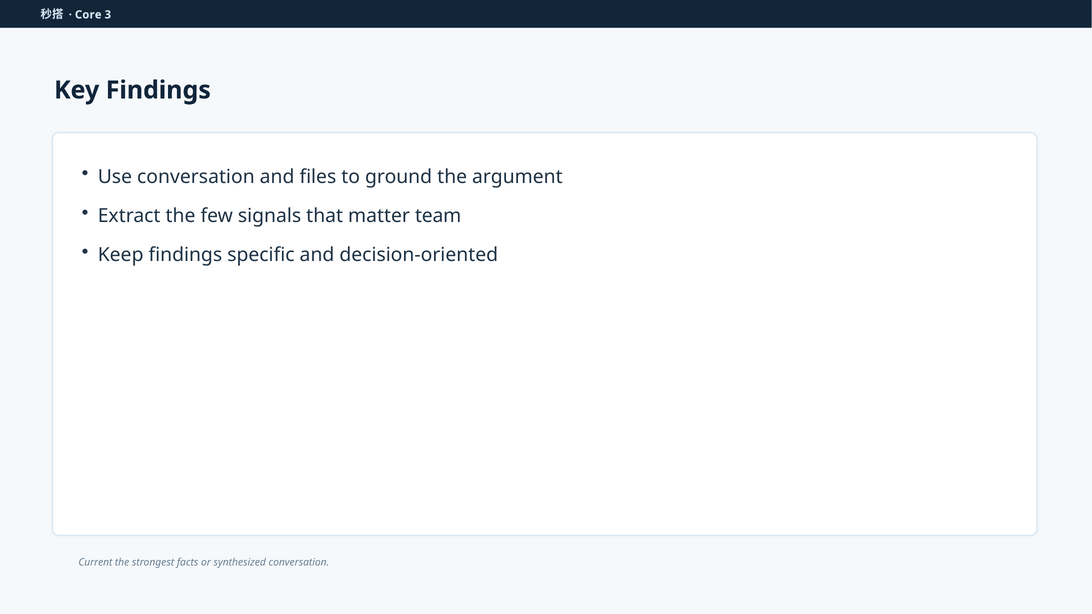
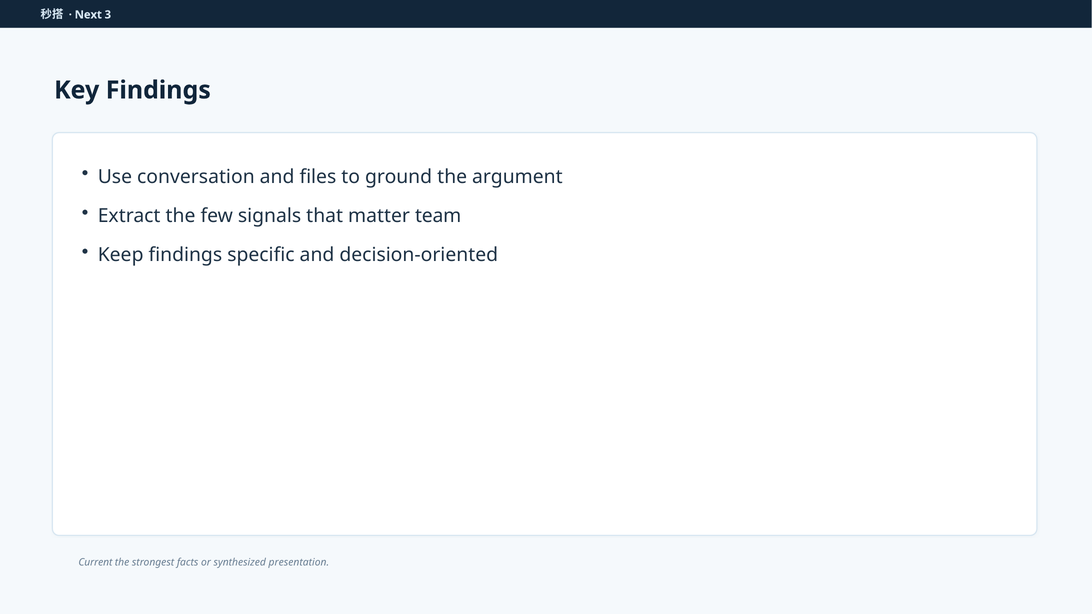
Core: Core -> Next
synthesized conversation: conversation -> presentation
